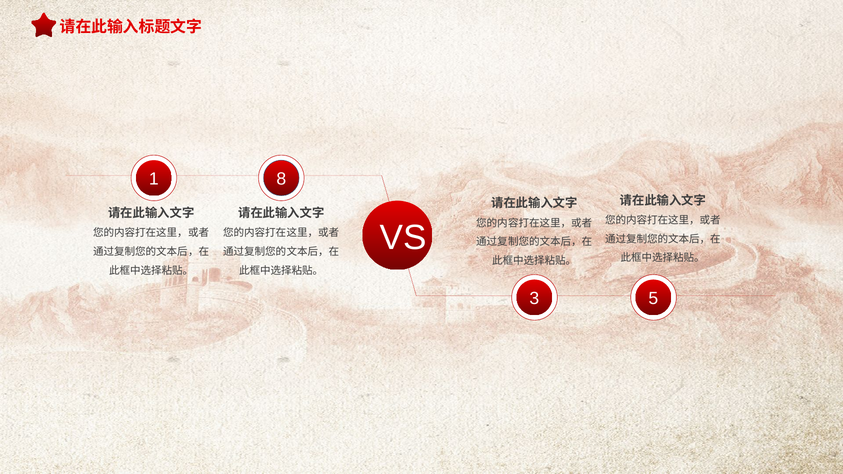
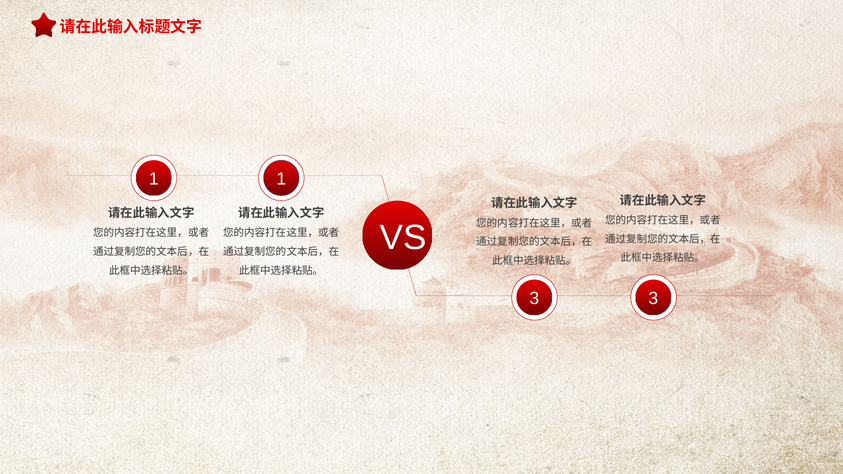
1 8: 8 -> 1
3 5: 5 -> 3
